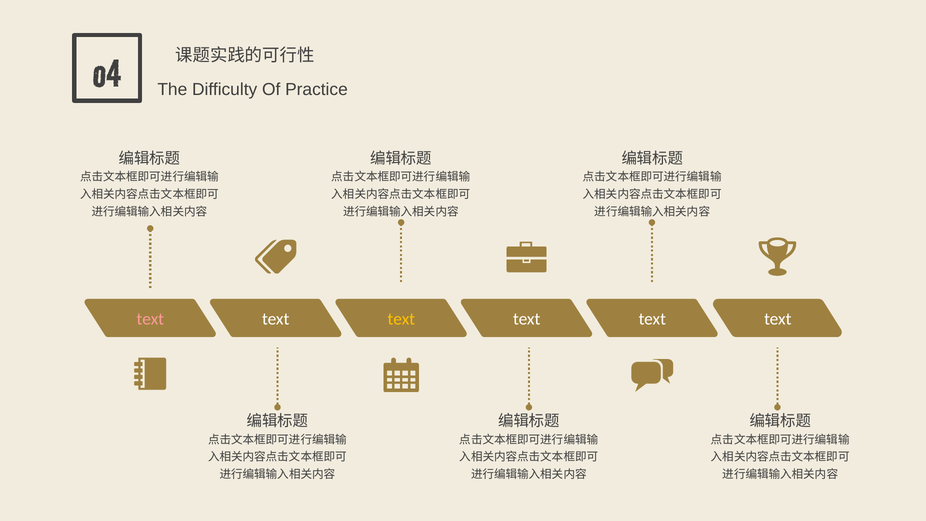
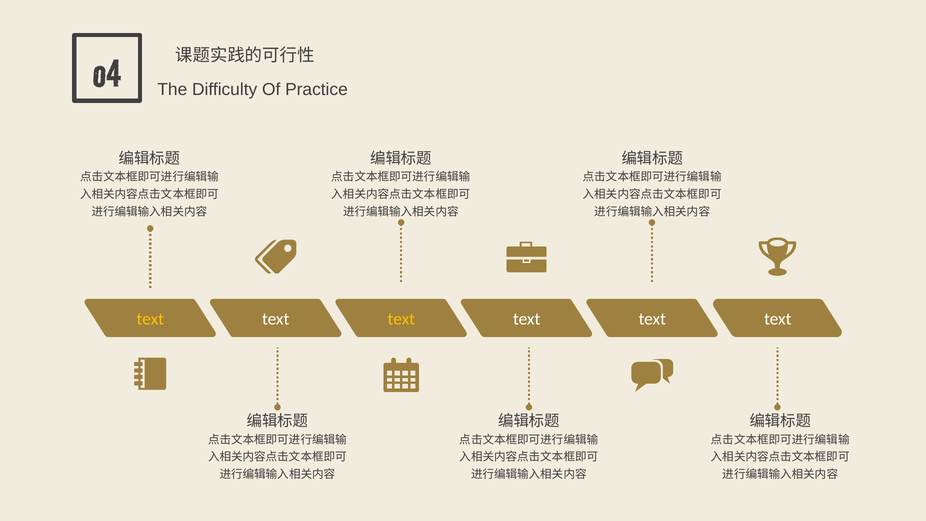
text at (150, 319) colour: pink -> yellow
